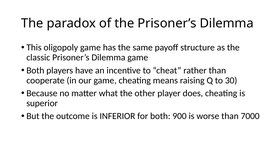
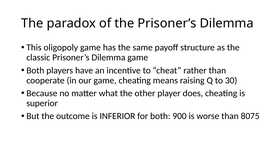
7000: 7000 -> 8075
